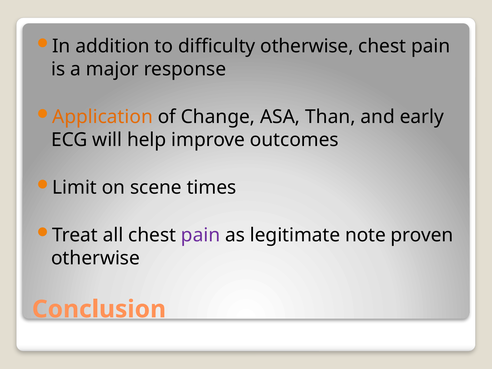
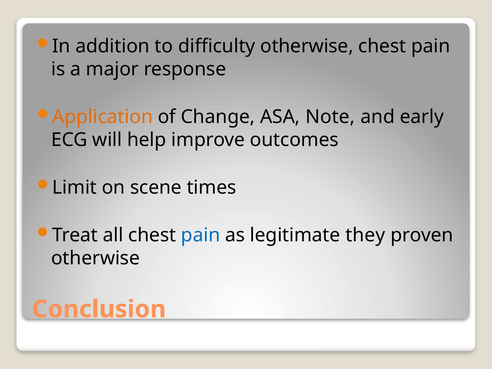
Than: Than -> Note
pain at (201, 235) colour: purple -> blue
note: note -> they
